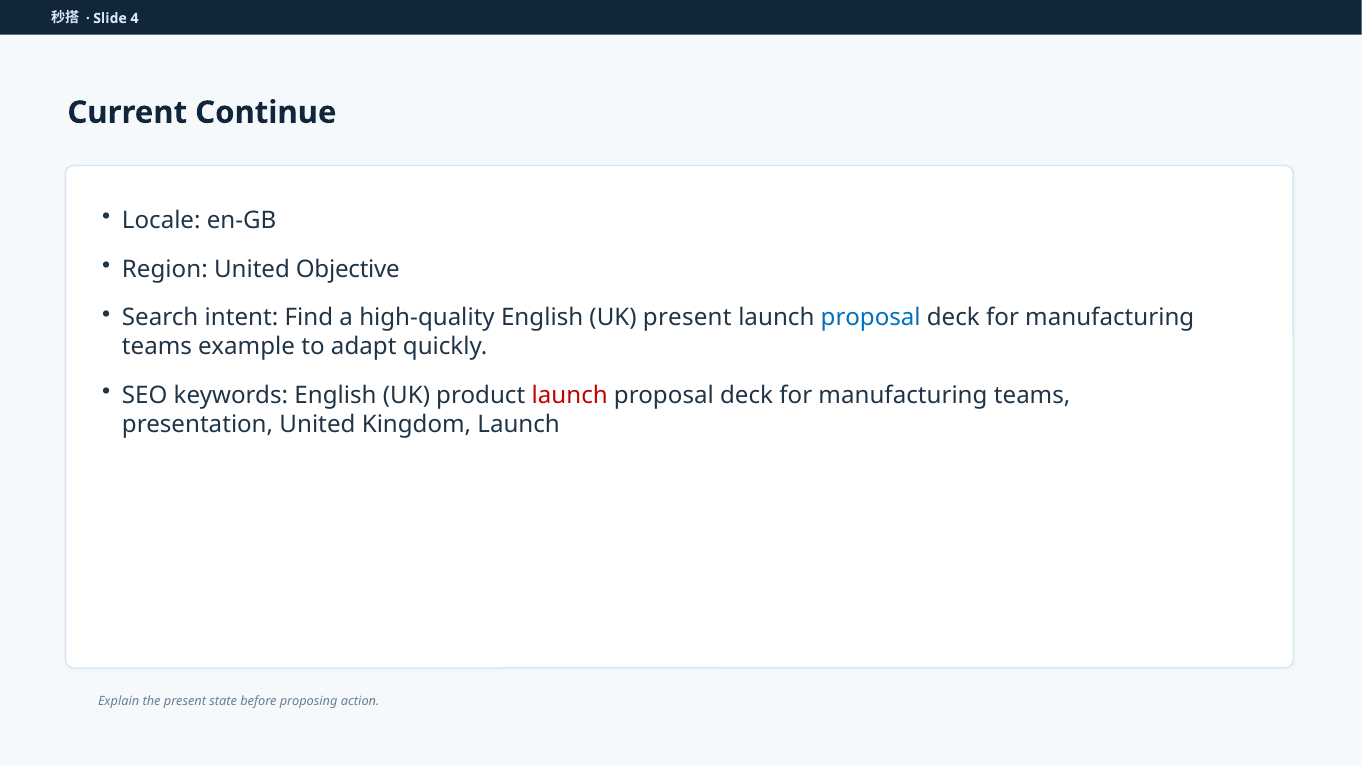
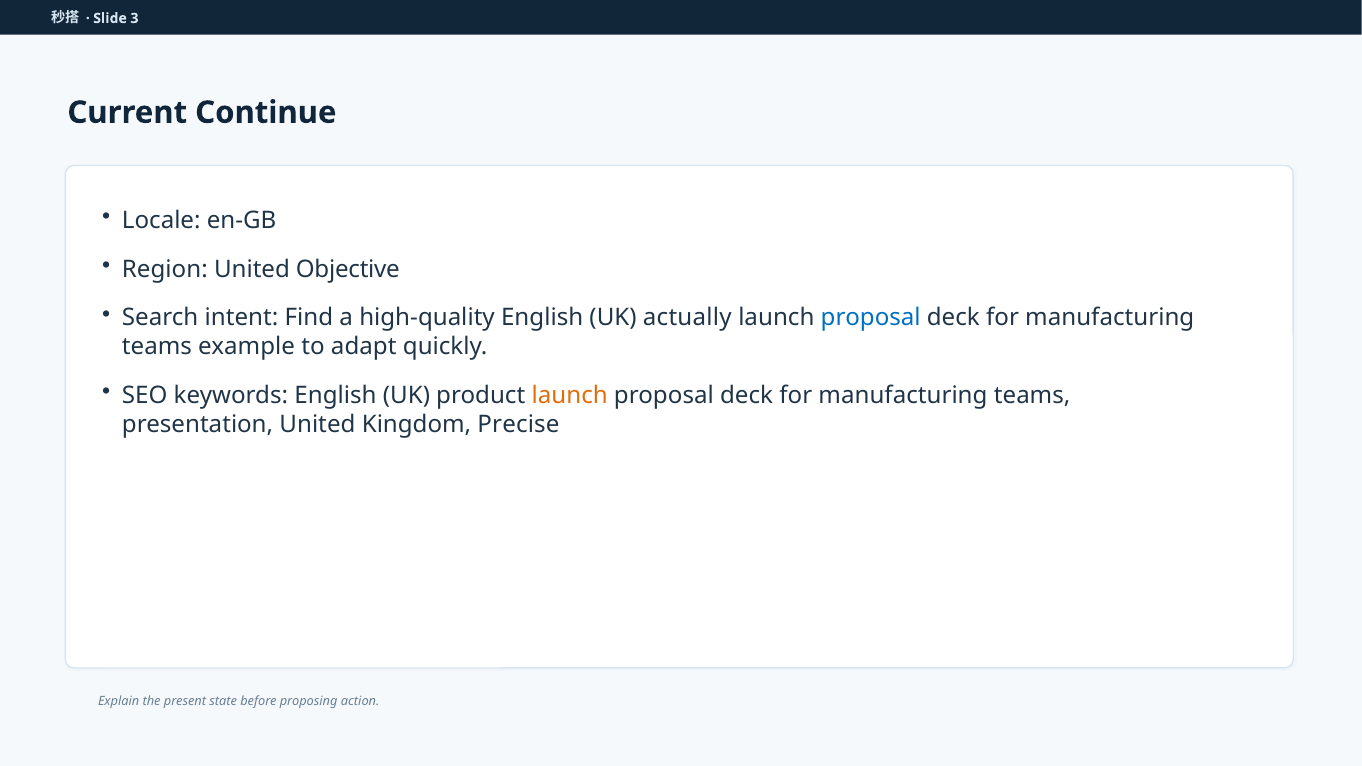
4: 4 -> 3
UK present: present -> actually
launch at (570, 396) colour: red -> orange
Kingdom Launch: Launch -> Precise
